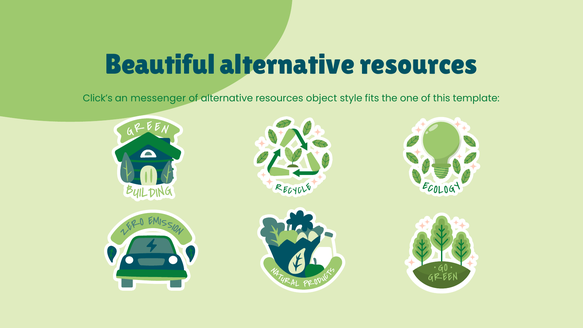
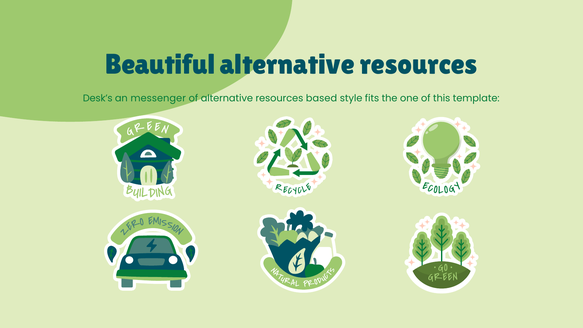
Click’s: Click’s -> Desk’s
object: object -> based
